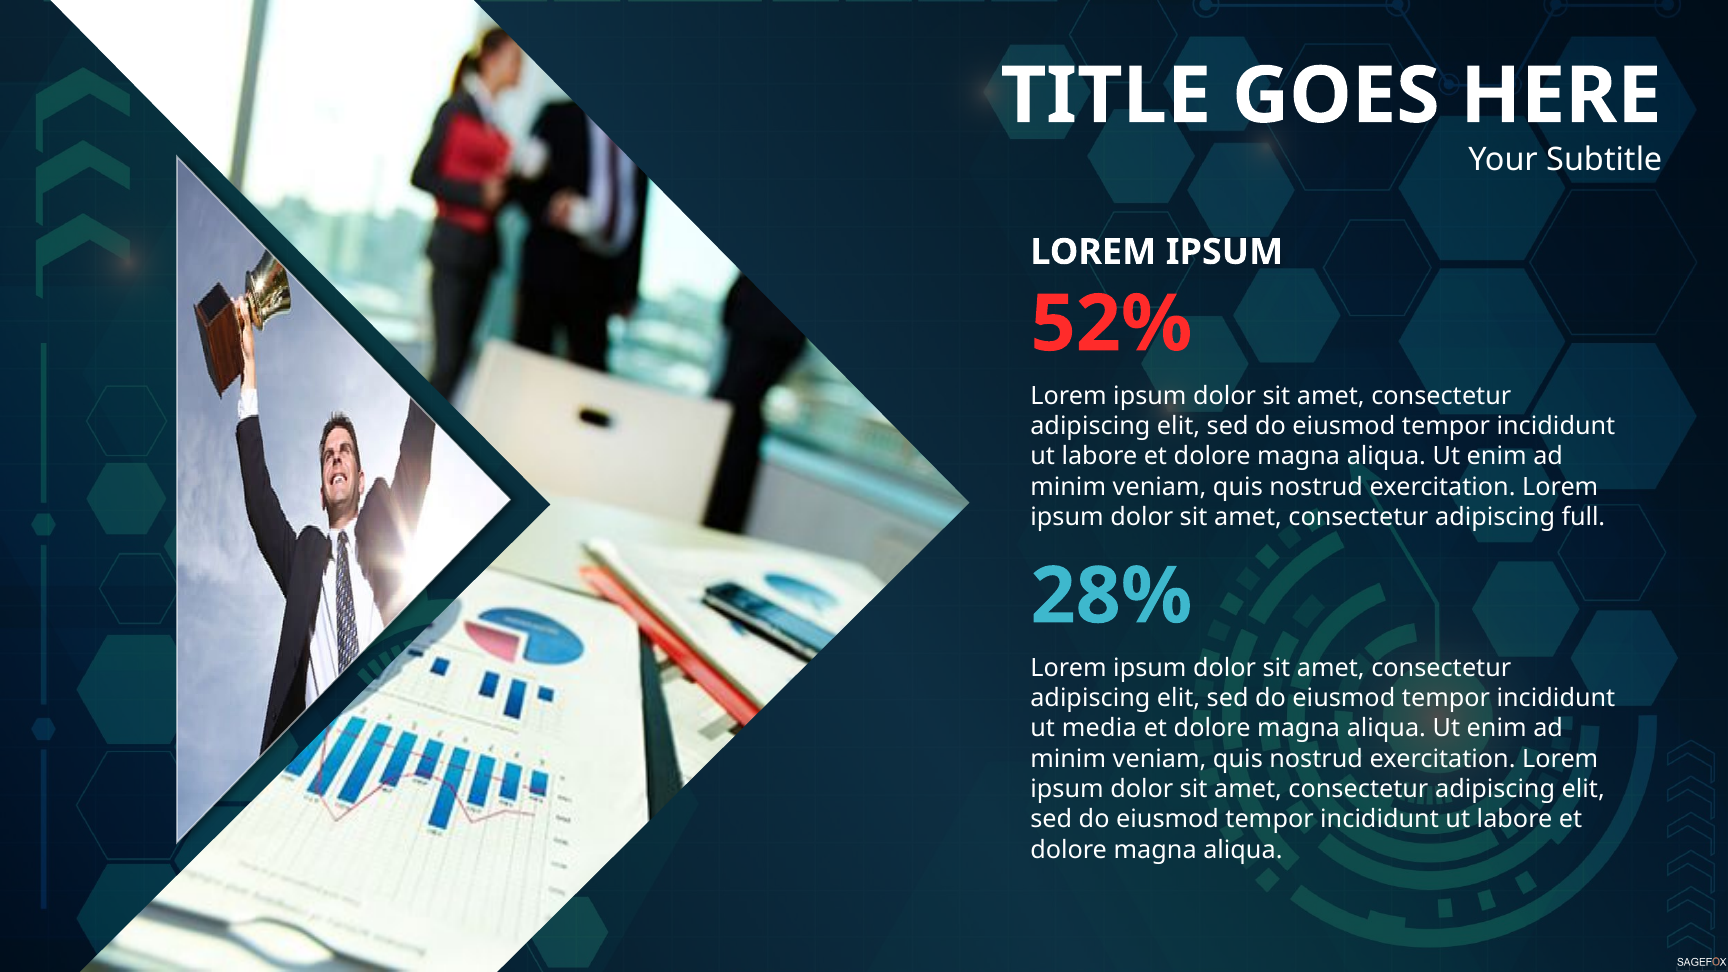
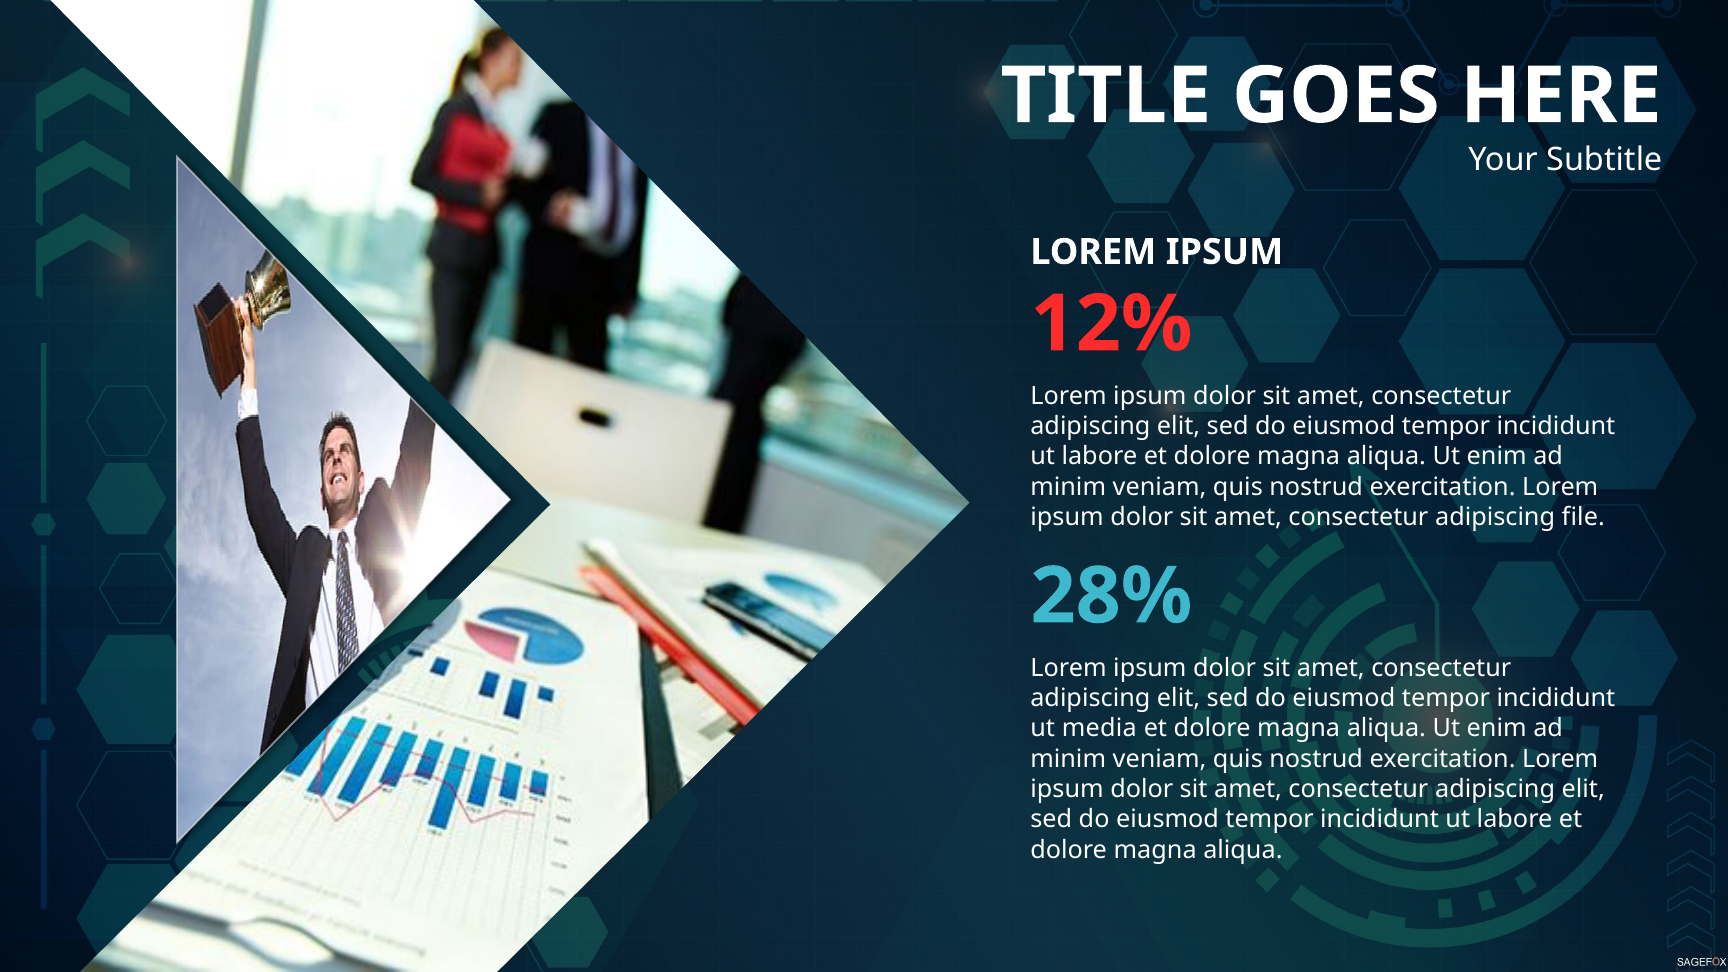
52%: 52% -> 12%
full: full -> file
